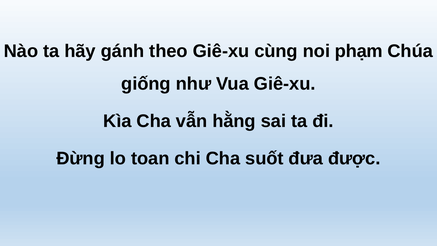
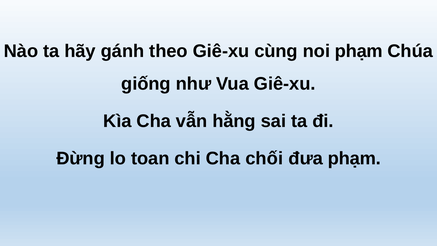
suốt: suốt -> chối
đưa được: được -> phạm
